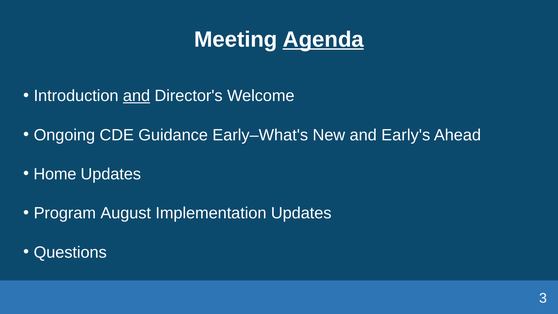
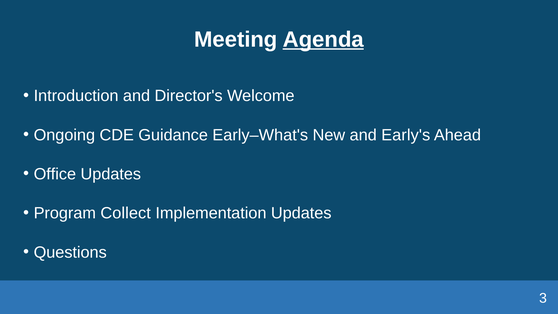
and at (137, 96) underline: present -> none
Home: Home -> Office
August: August -> Collect
